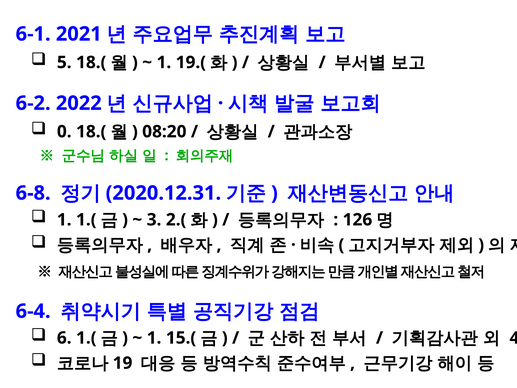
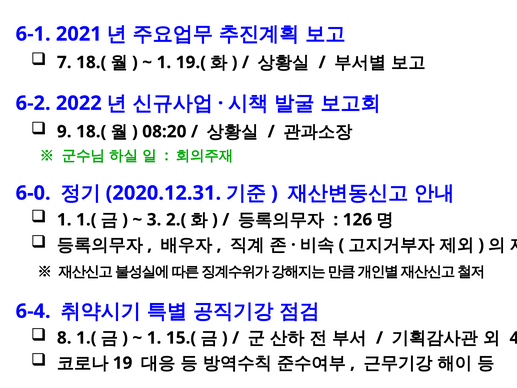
5: 5 -> 7
0: 0 -> 9
6-8: 6-8 -> 6-0
6: 6 -> 8
